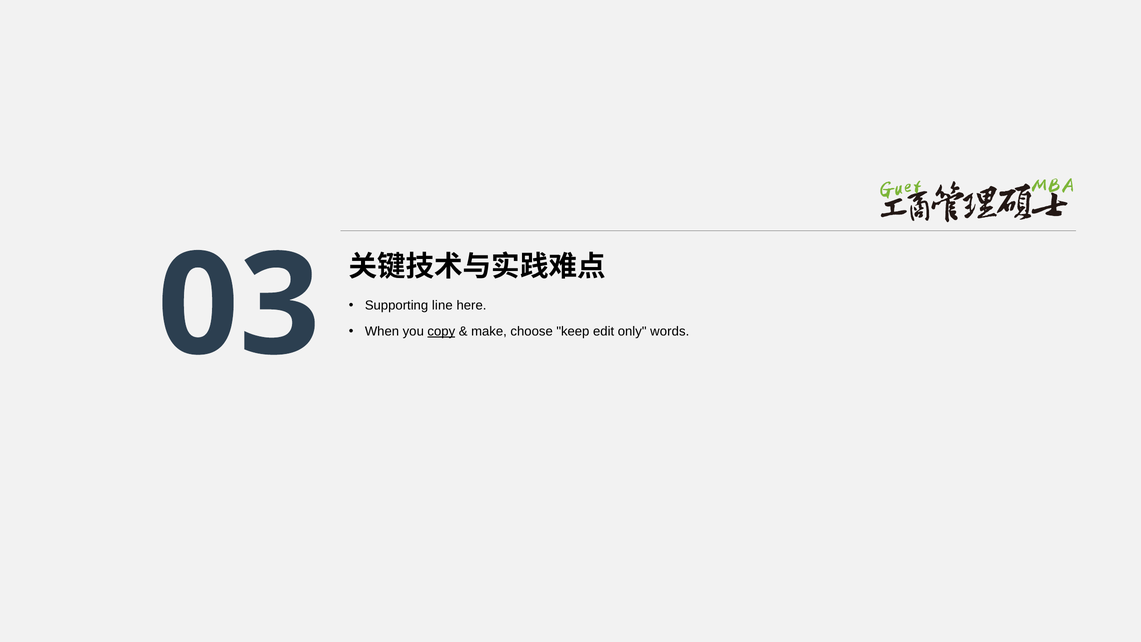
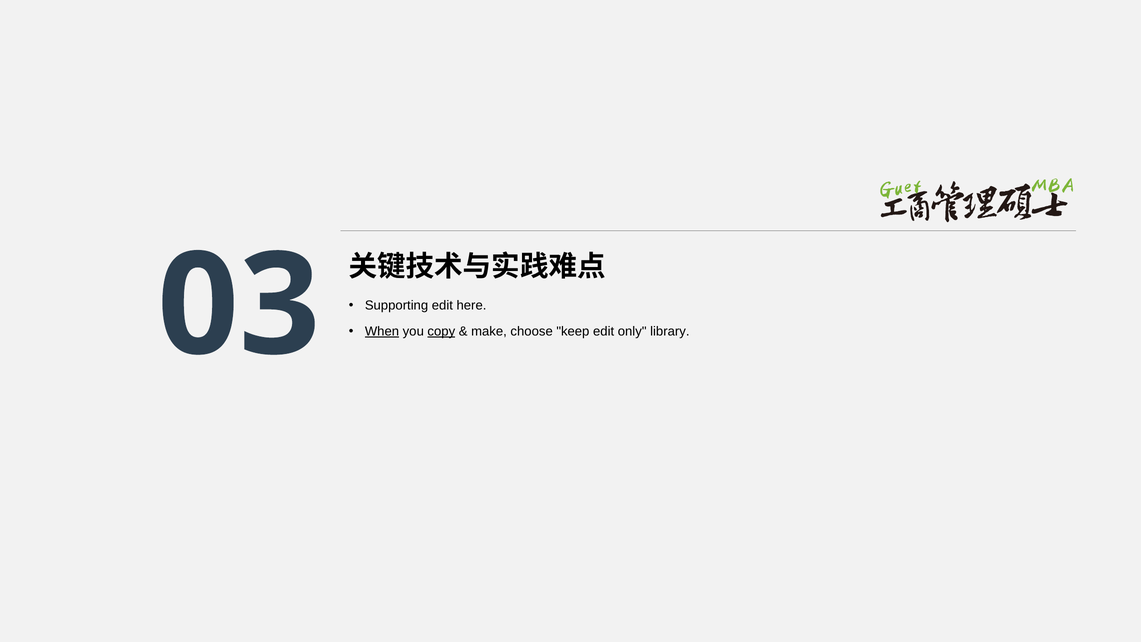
Supporting line: line -> edit
When underline: none -> present
words: words -> library
